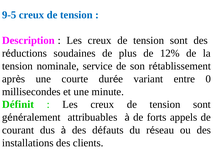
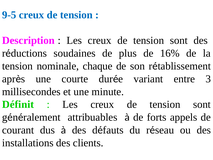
12%: 12% -> 16%
service: service -> chaque
0: 0 -> 3
